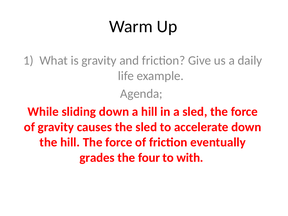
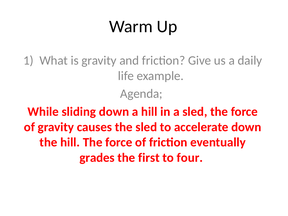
four: four -> first
with: with -> four
